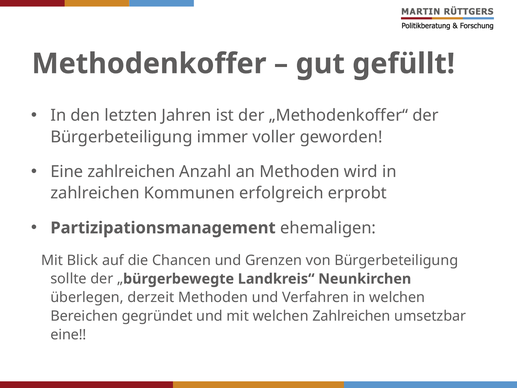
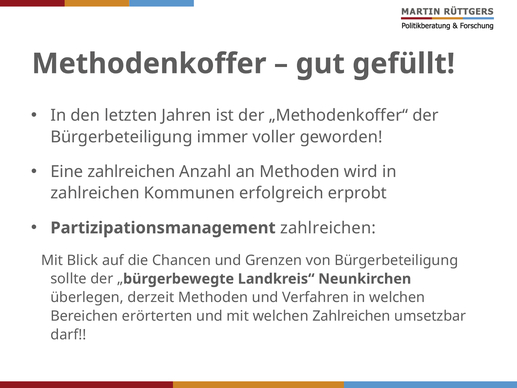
Partizipationsmanagement ehemaligen: ehemaligen -> zahlreichen
gegründet: gegründet -> erörterten
eine at (68, 335): eine -> darf
